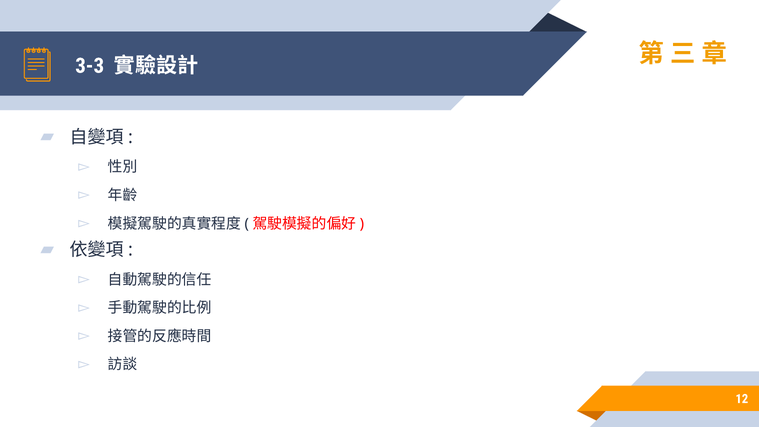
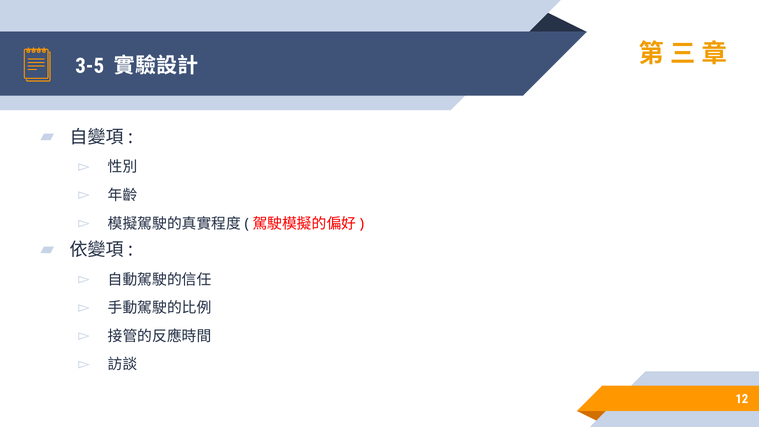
3-3: 3-3 -> 3-5
